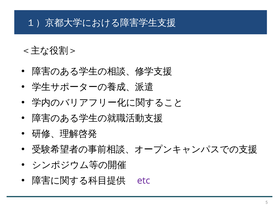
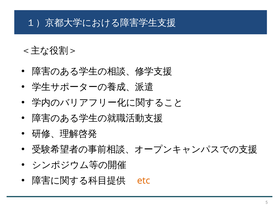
etc colour: purple -> orange
